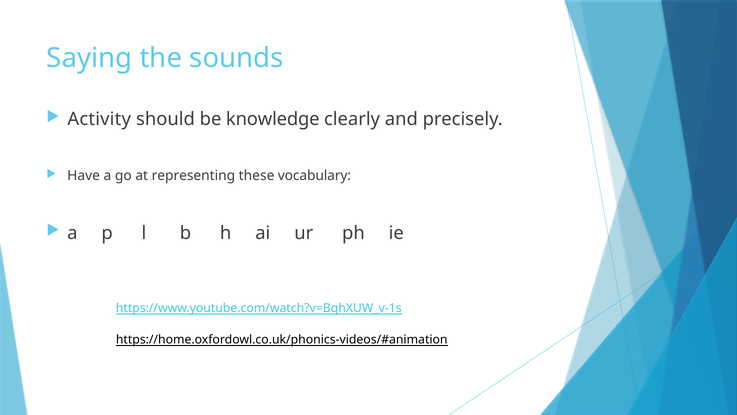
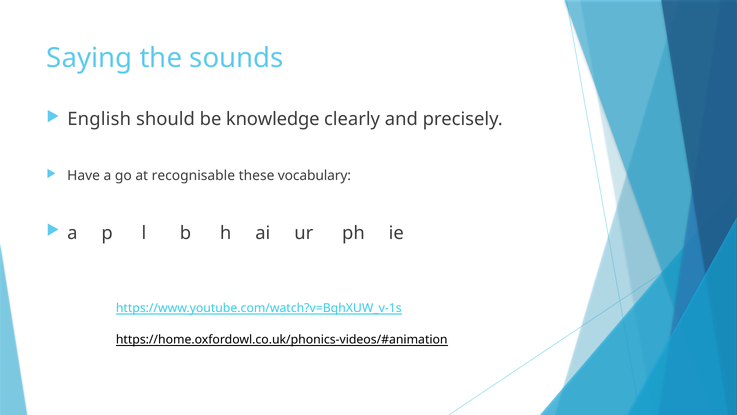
Activity: Activity -> English
representing: representing -> recognisable
